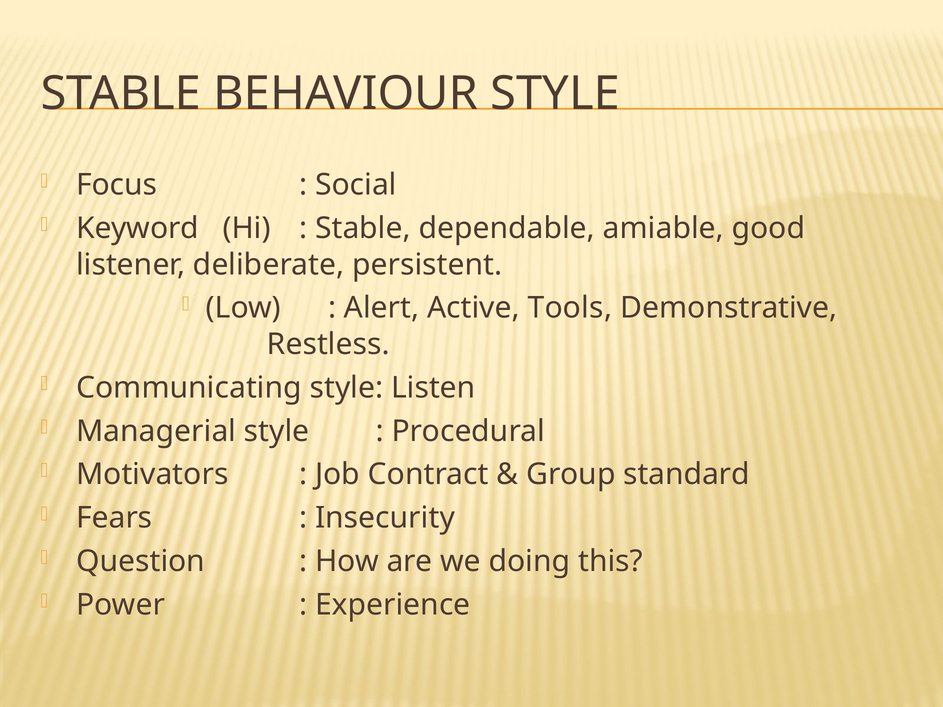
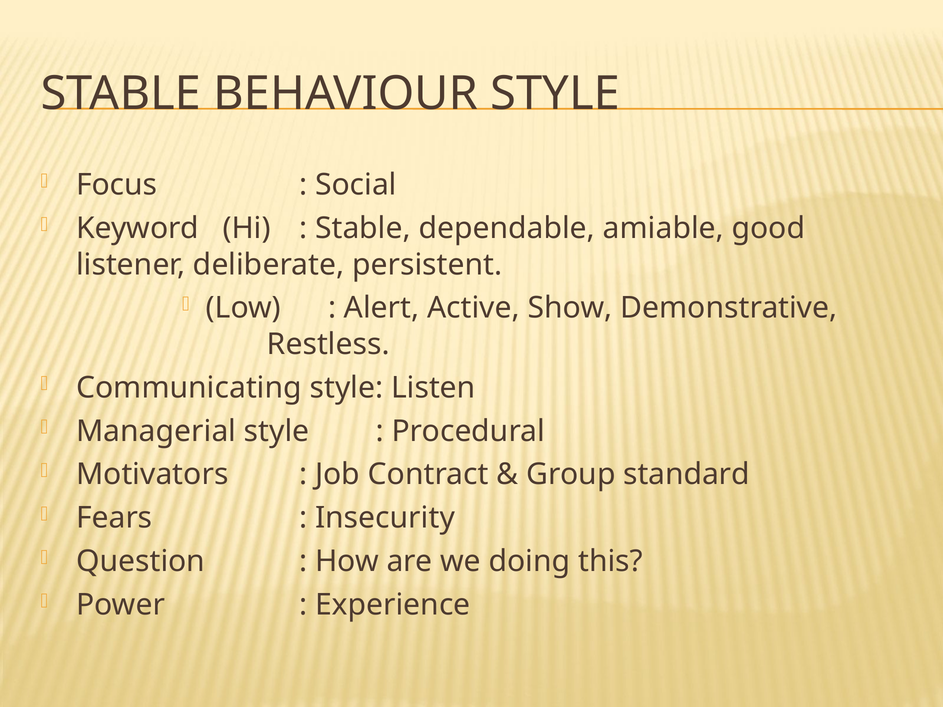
Tools: Tools -> Show
